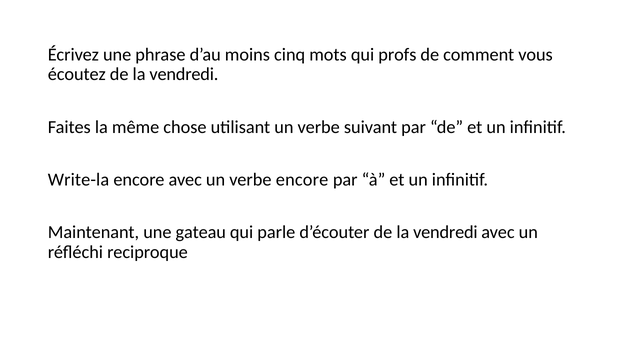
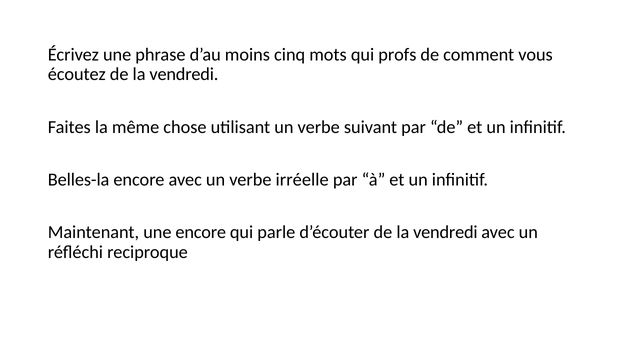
Write-la: Write-la -> Belles-la
verbe encore: encore -> irréelle
une gateau: gateau -> encore
